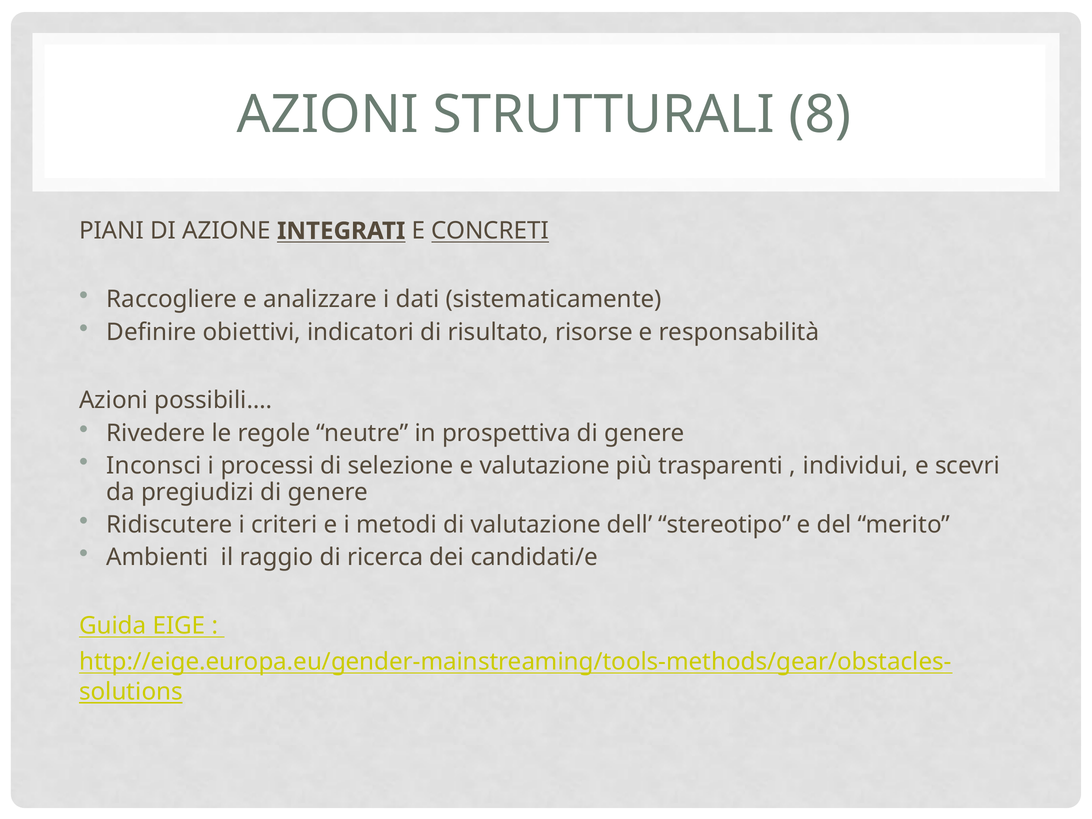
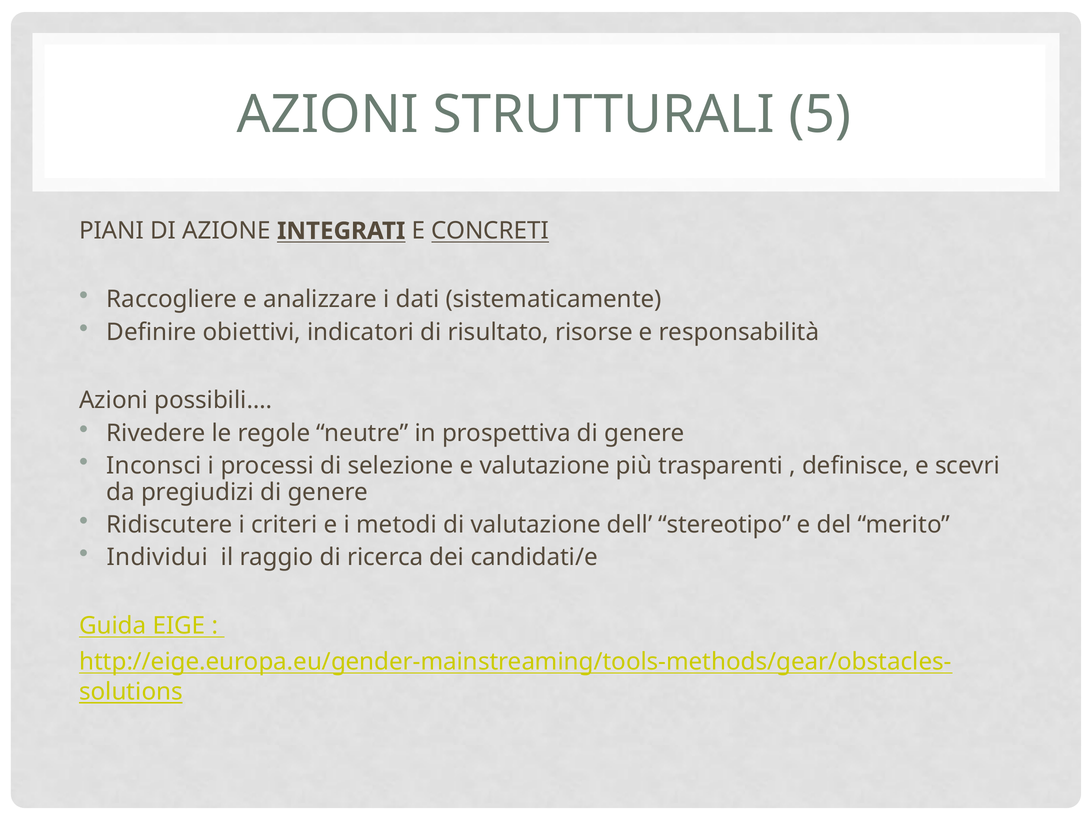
8: 8 -> 5
individui: individui -> definisce
Ambienti: Ambienti -> Individui
